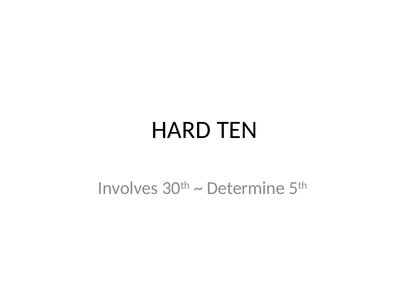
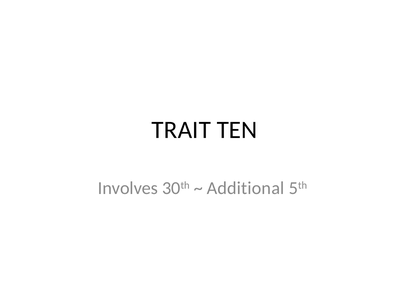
HARD: HARD -> TRAIT
Determine: Determine -> Additional
